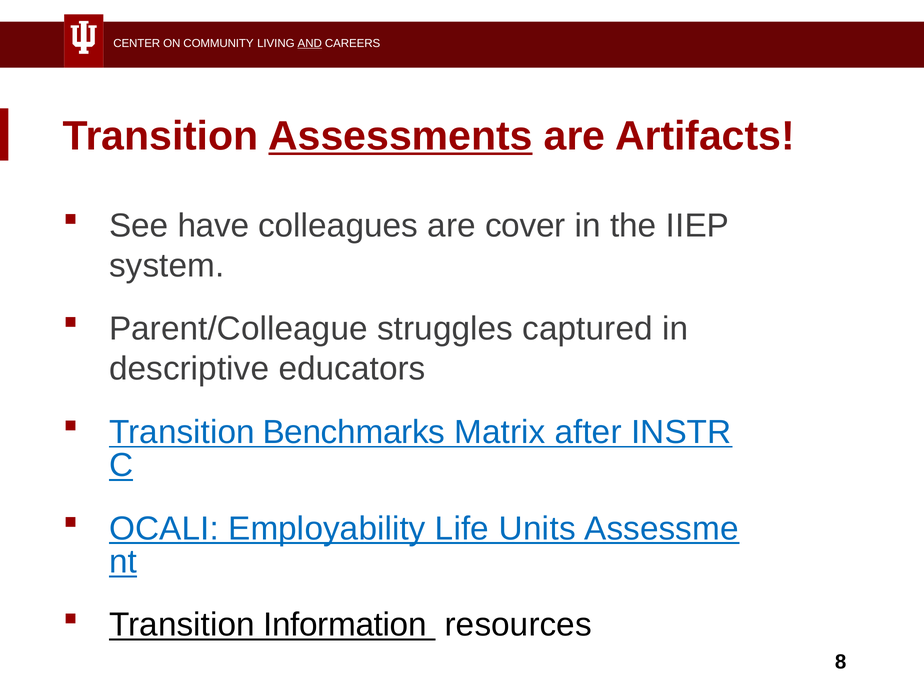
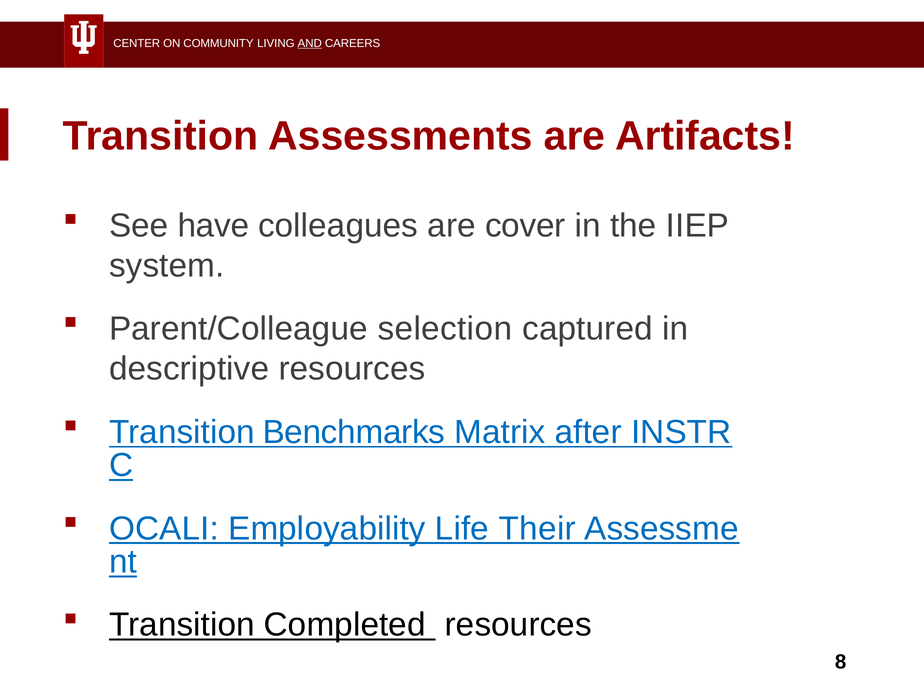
Assessments underline: present -> none
struggles: struggles -> selection
descriptive educators: educators -> resources
Units: Units -> Their
Information: Information -> Completed
